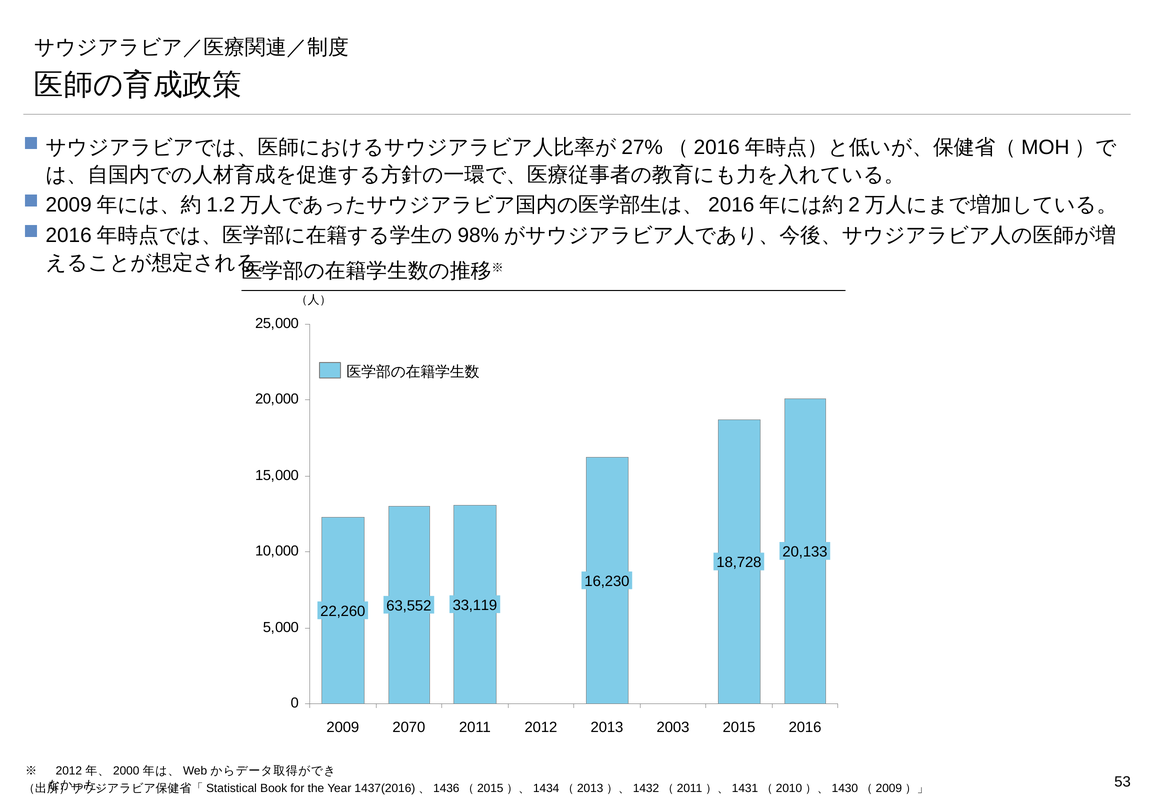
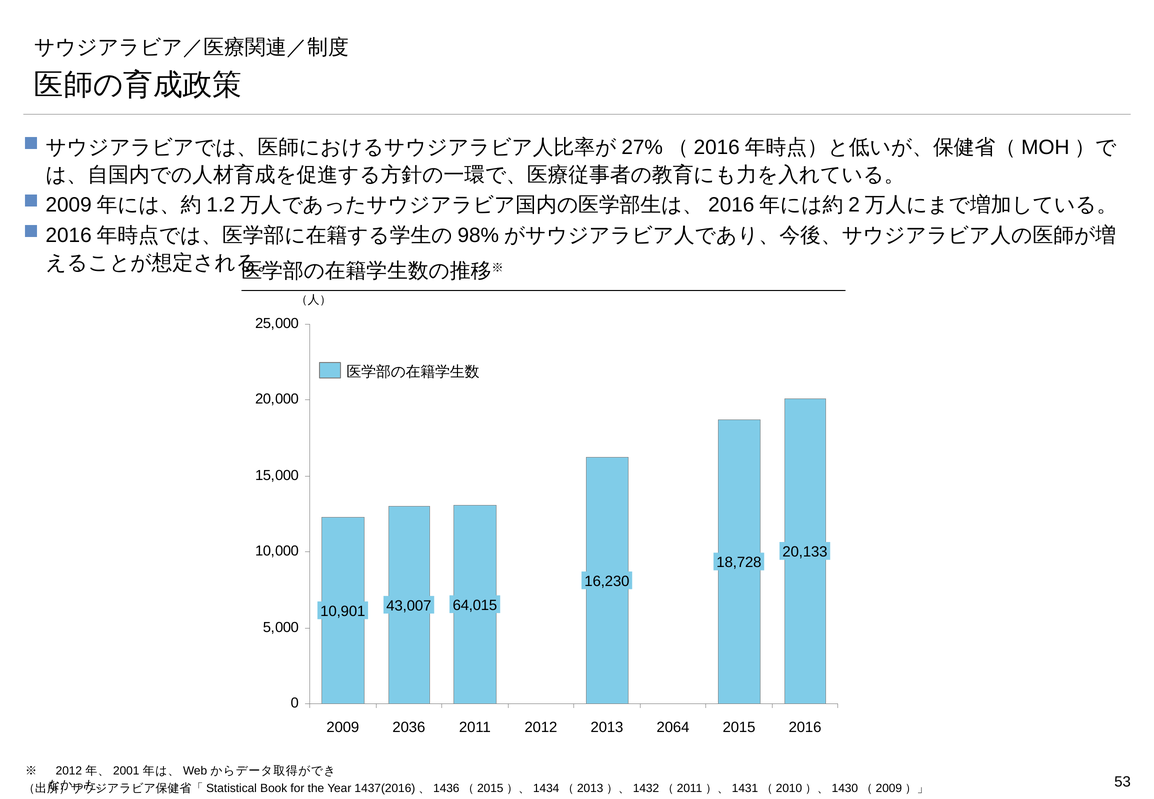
33,119: 33,119 -> 64,015
63,552: 63,552 -> 43,007
22,260: 22,260 -> 10,901
2070: 2070 -> 2036
2003: 2003 -> 2064
2000: 2000 -> 2001
